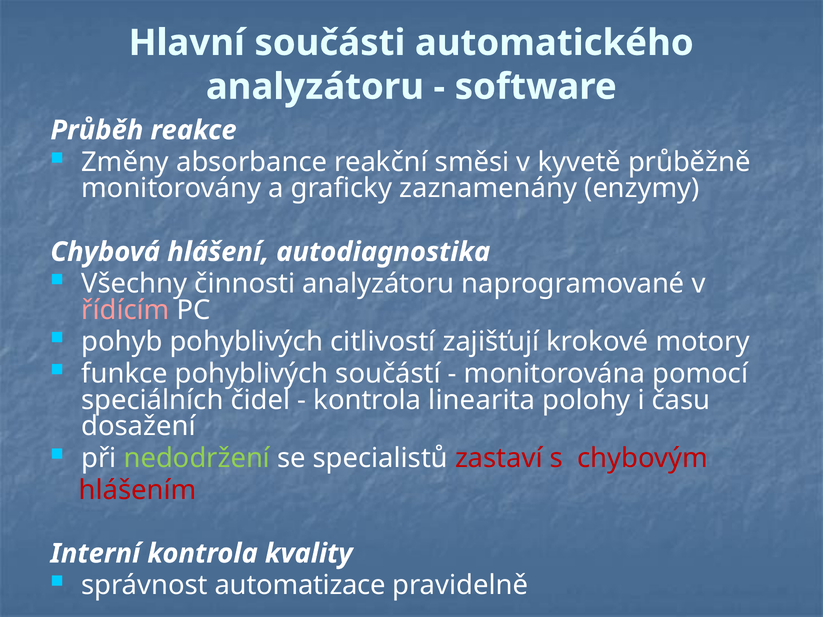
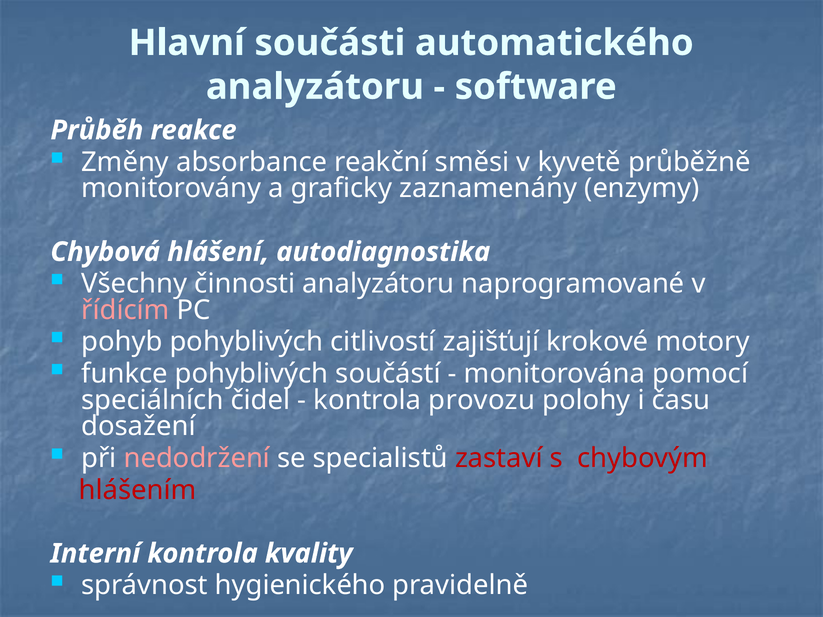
linearita: linearita -> provozu
nedodržení colour: light green -> pink
automatizace: automatizace -> hygienického
